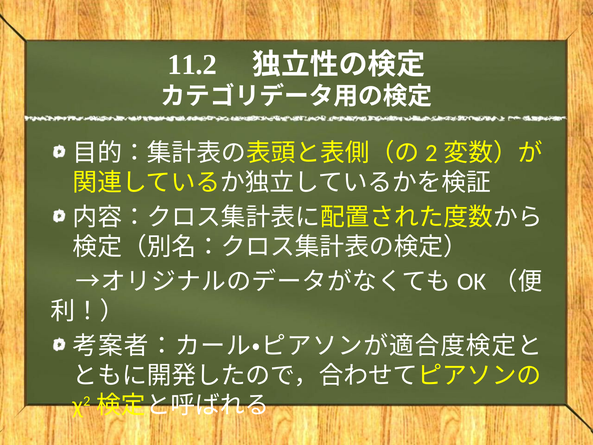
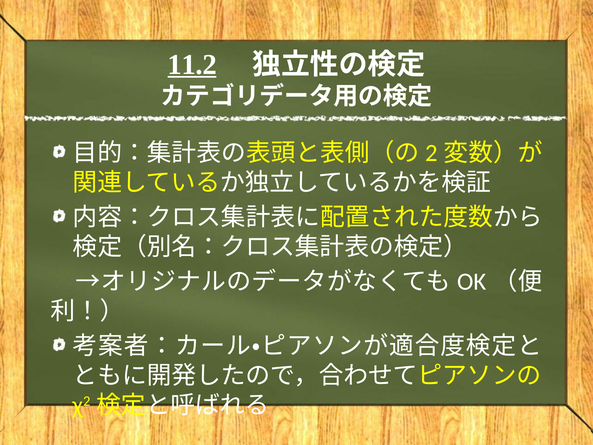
11.2 underline: none -> present
